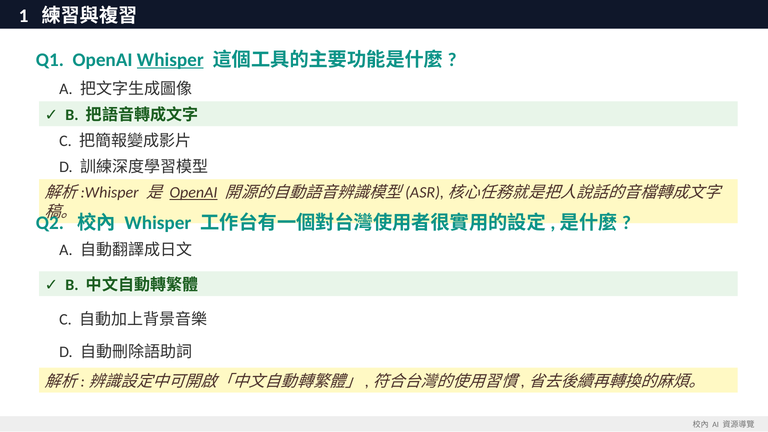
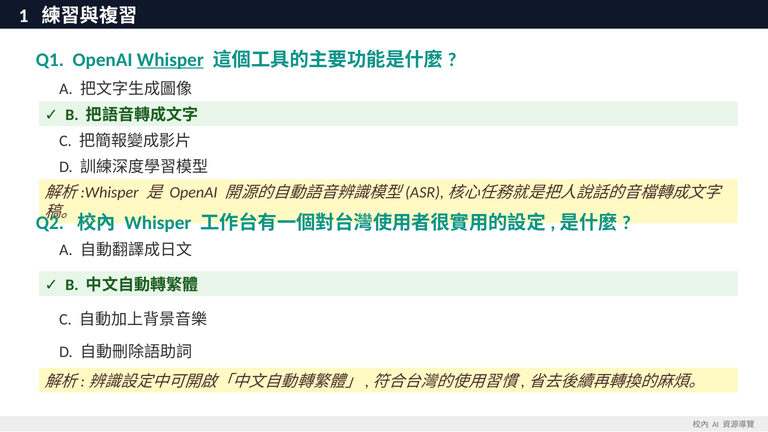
OpenAI at (194, 193) underline: present -> none
